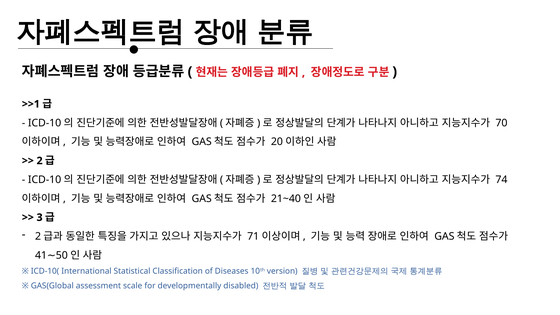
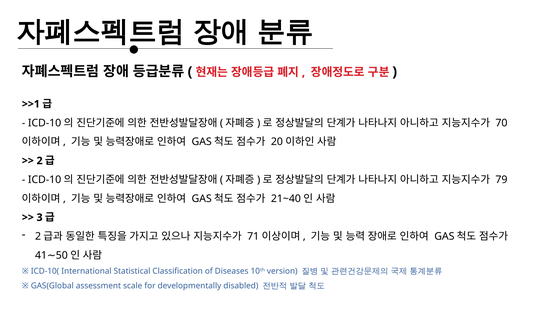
74: 74 -> 79
